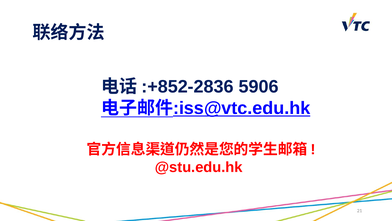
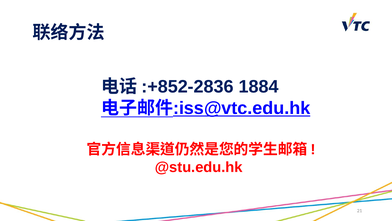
5906: 5906 -> 1884
